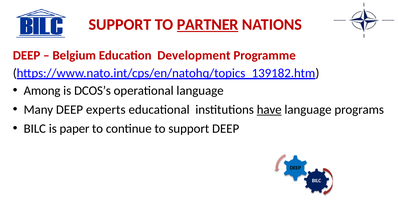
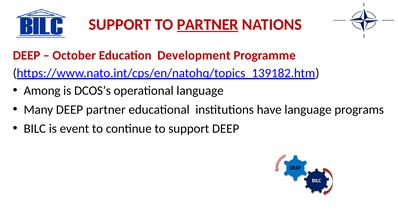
Belgium: Belgium -> October
DEEP experts: experts -> partner
have underline: present -> none
paper: paper -> event
